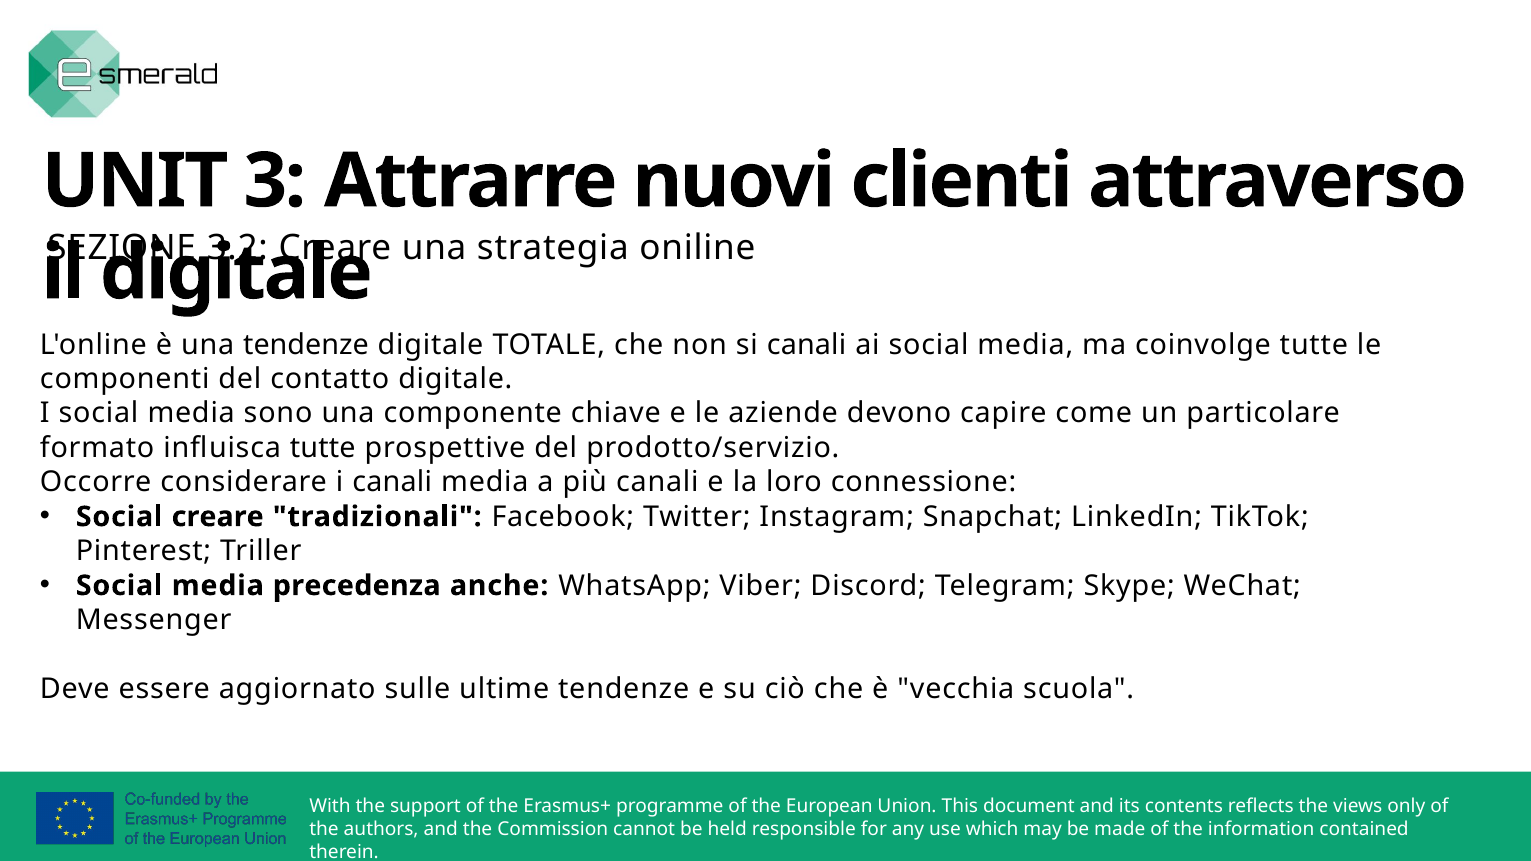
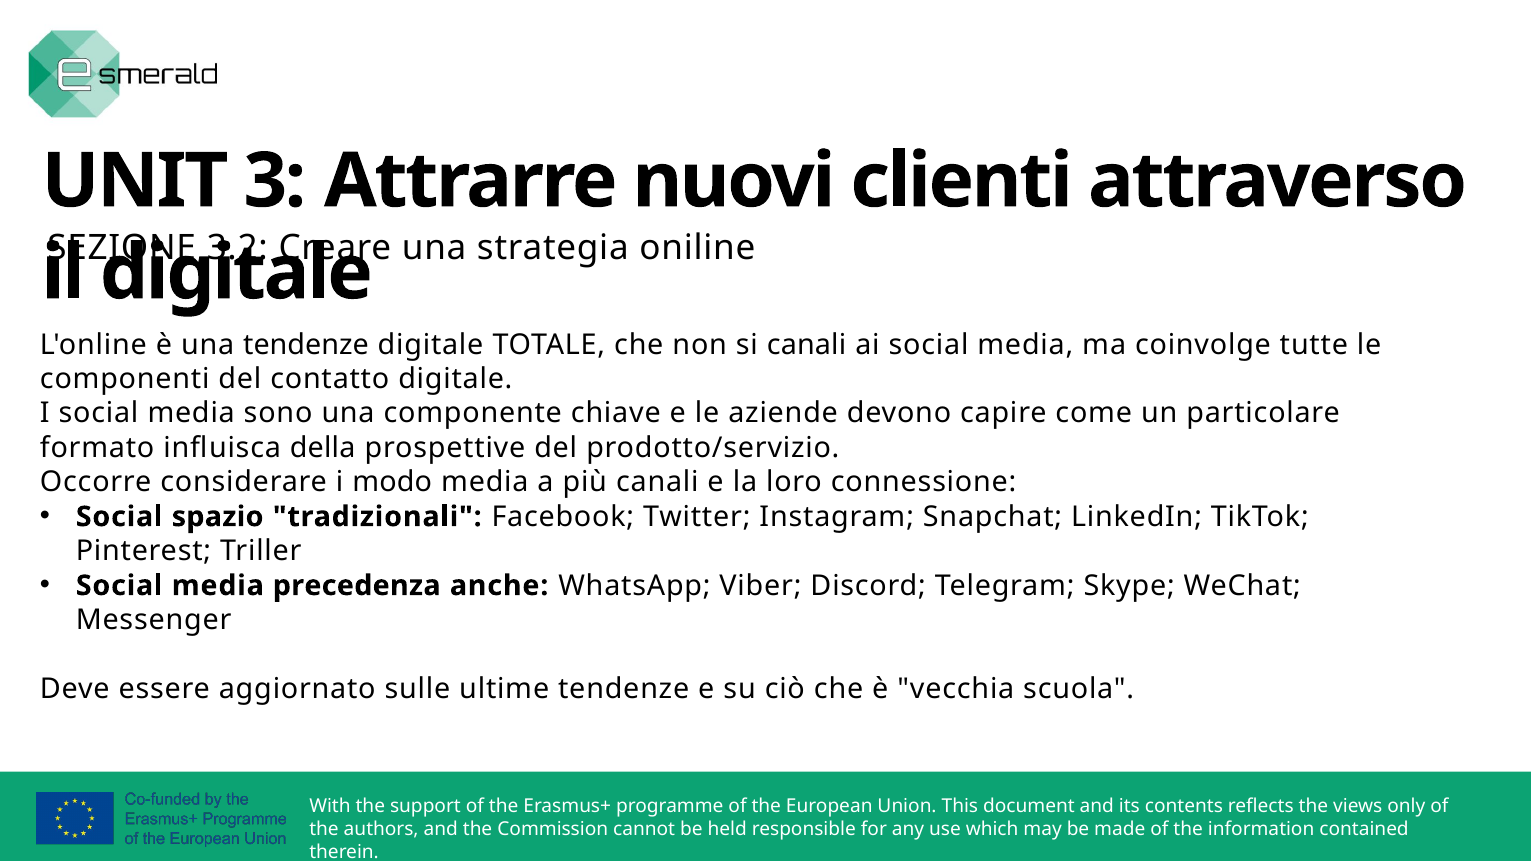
influisca tutte: tutte -> della
i canali: canali -> modo
Social creare: creare -> spazio
